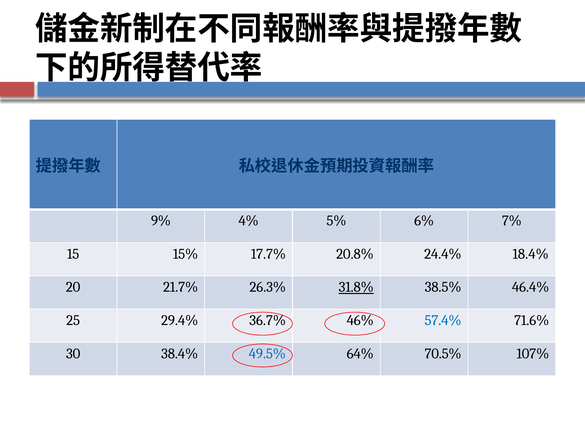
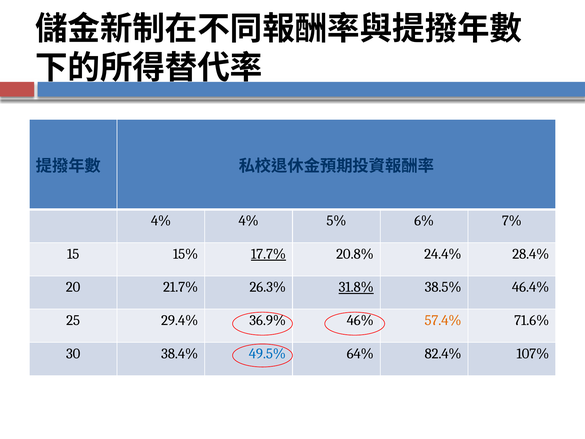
9% at (161, 221): 9% -> 4%
17.7% underline: none -> present
18.4%: 18.4% -> 28.4%
36.7%: 36.7% -> 36.9%
57.4% colour: blue -> orange
70.5%: 70.5% -> 82.4%
